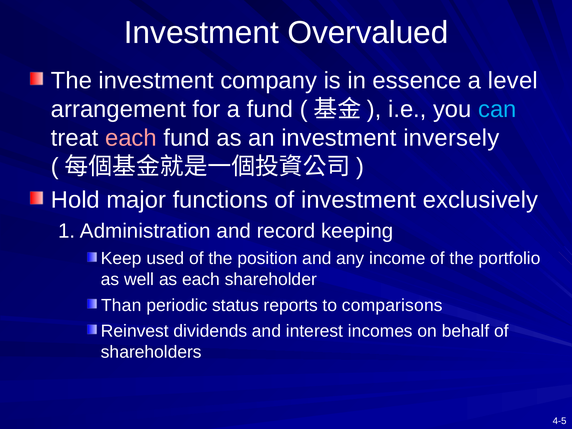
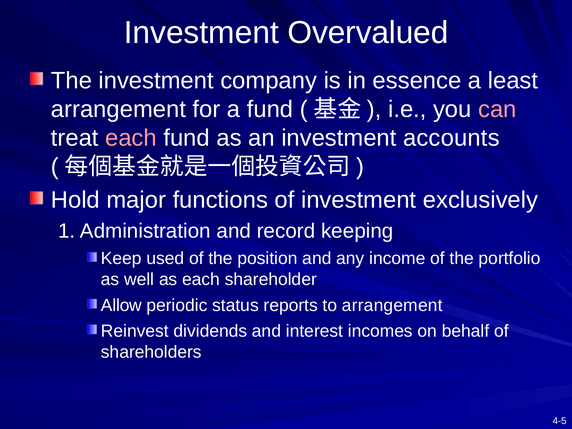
level: level -> least
can colour: light blue -> pink
inversely: inversely -> accounts
Than: Than -> Allow
to comparisons: comparisons -> arrangement
